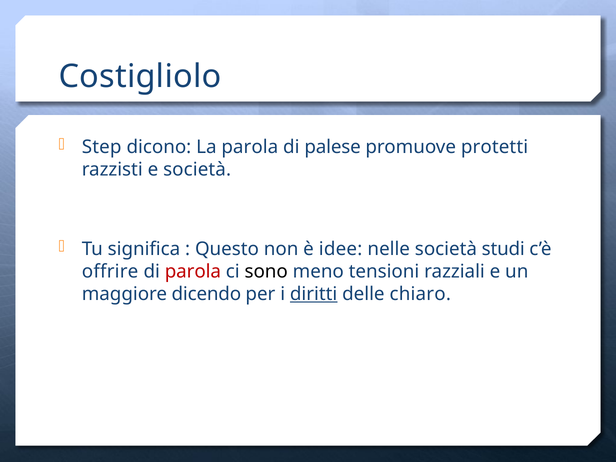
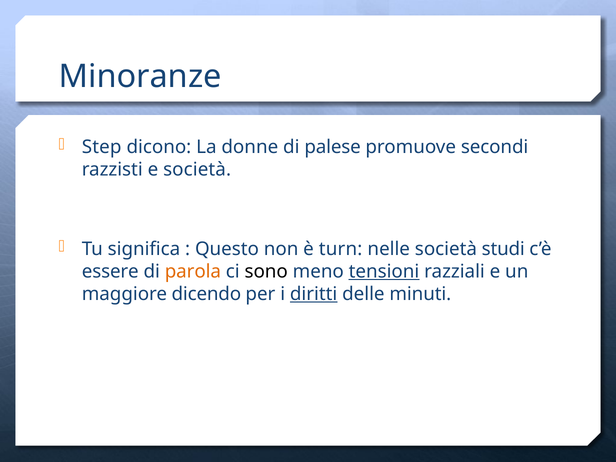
Costigliolo: Costigliolo -> Minoranze
La parola: parola -> donne
protetti: protetti -> secondi
idee: idee -> turn
offrire: offrire -> essere
parola at (193, 271) colour: red -> orange
tensioni underline: none -> present
chiaro: chiaro -> minuti
